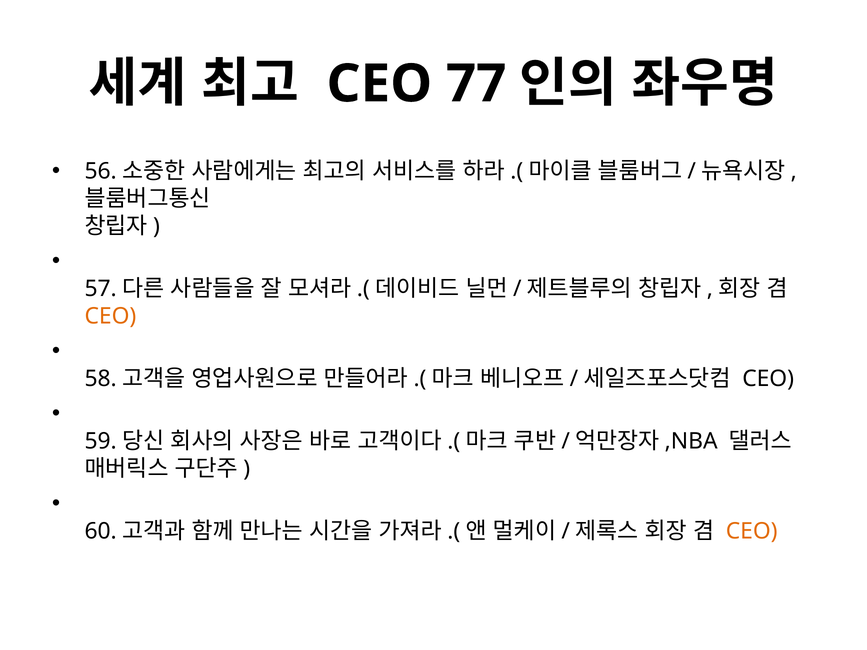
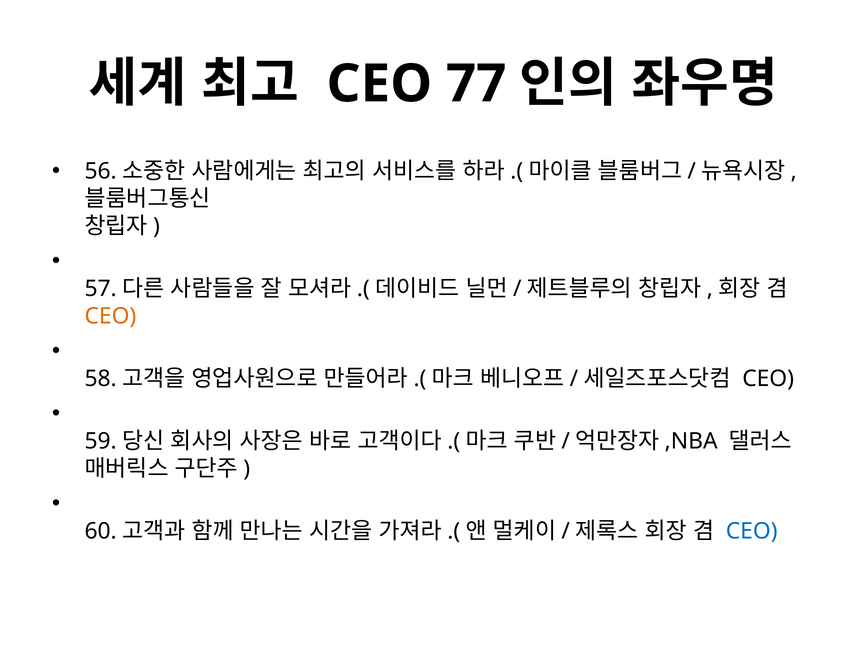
CEO at (752, 532) colour: orange -> blue
